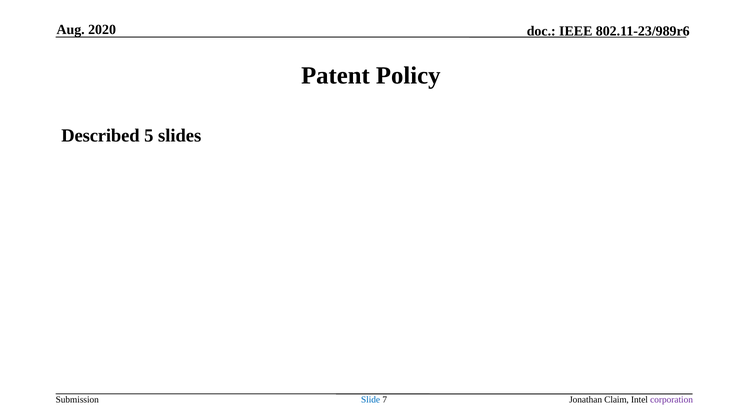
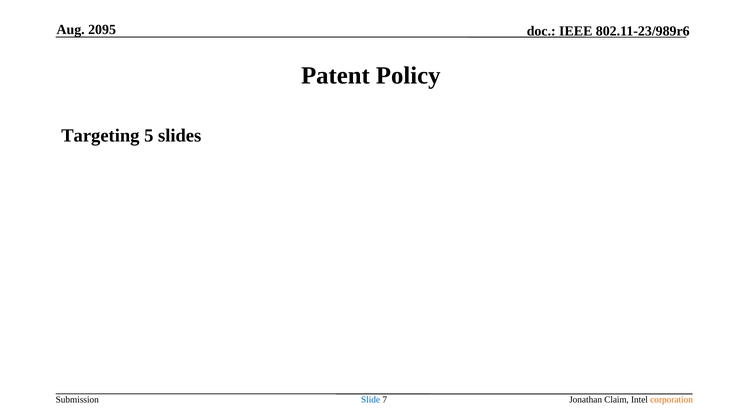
2020: 2020 -> 2095
Described: Described -> Targeting
corporation colour: purple -> orange
